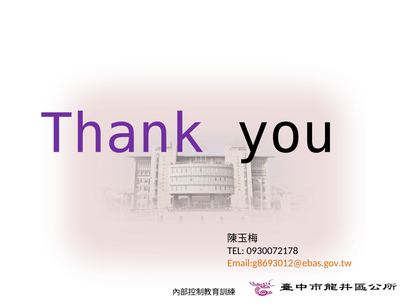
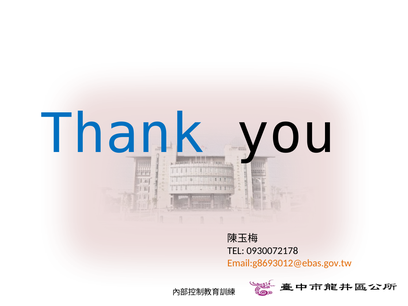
Thank colour: purple -> blue
